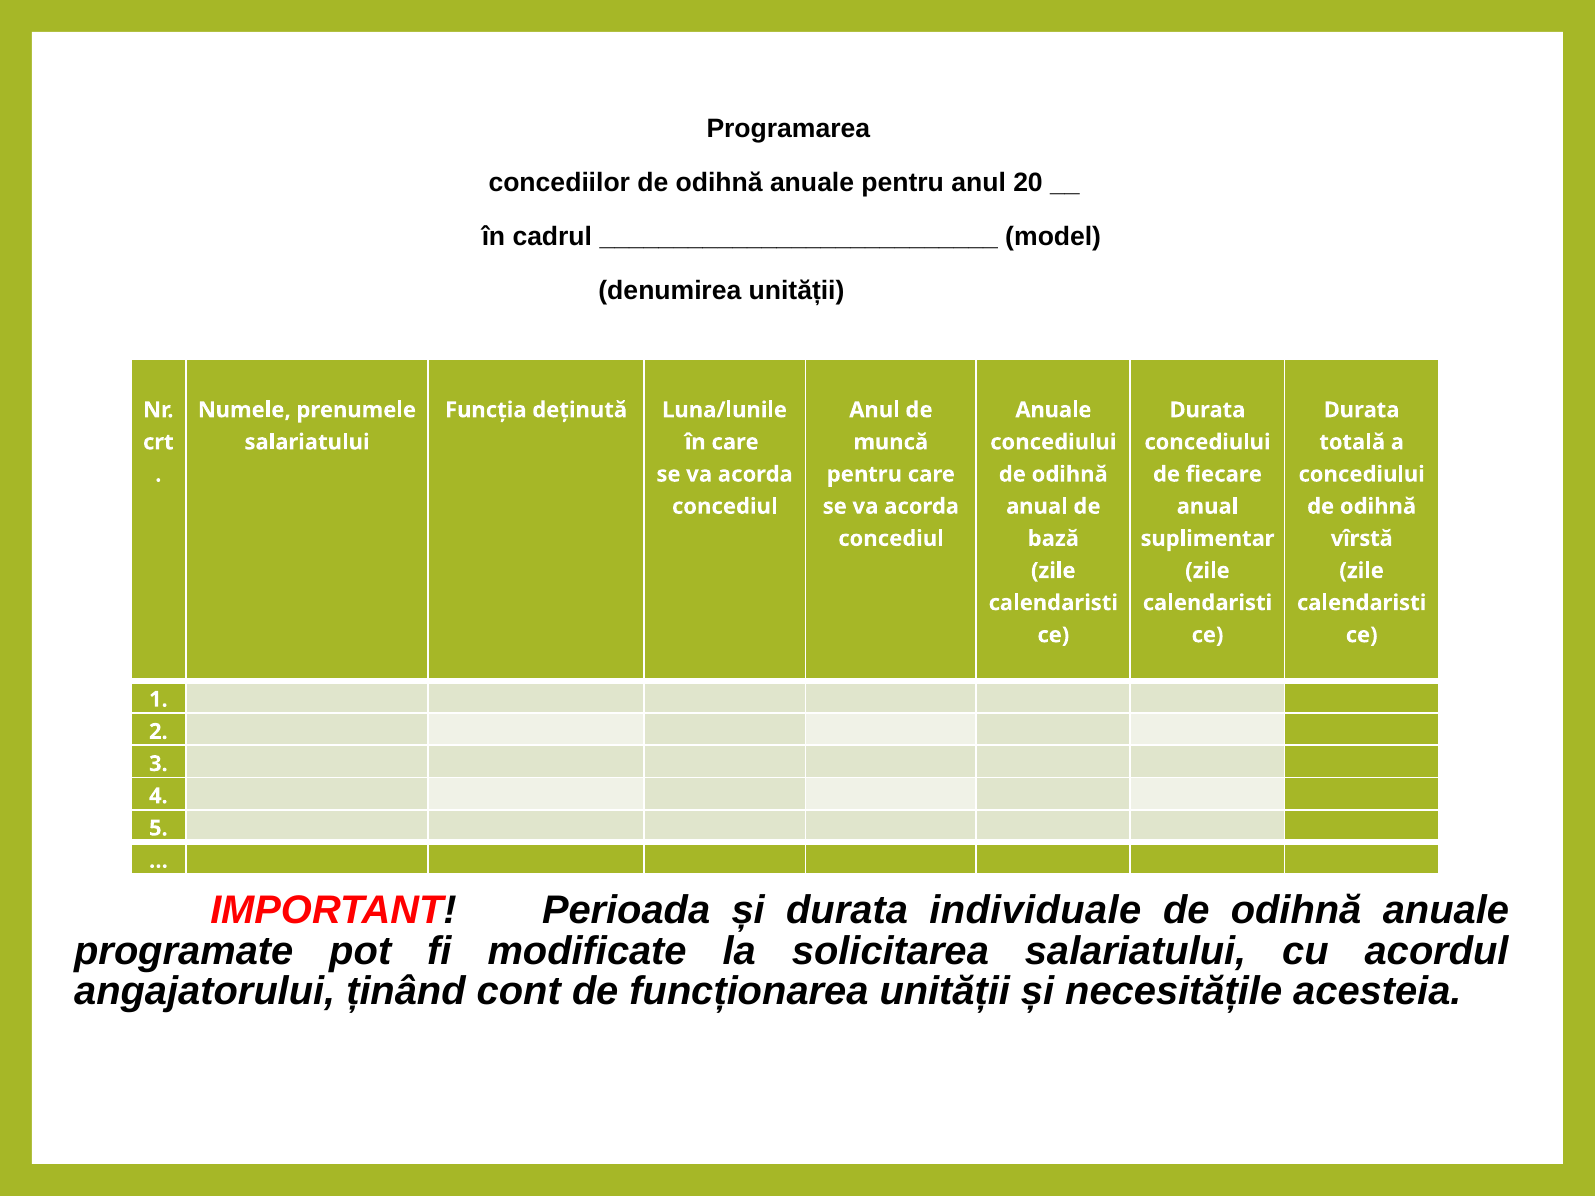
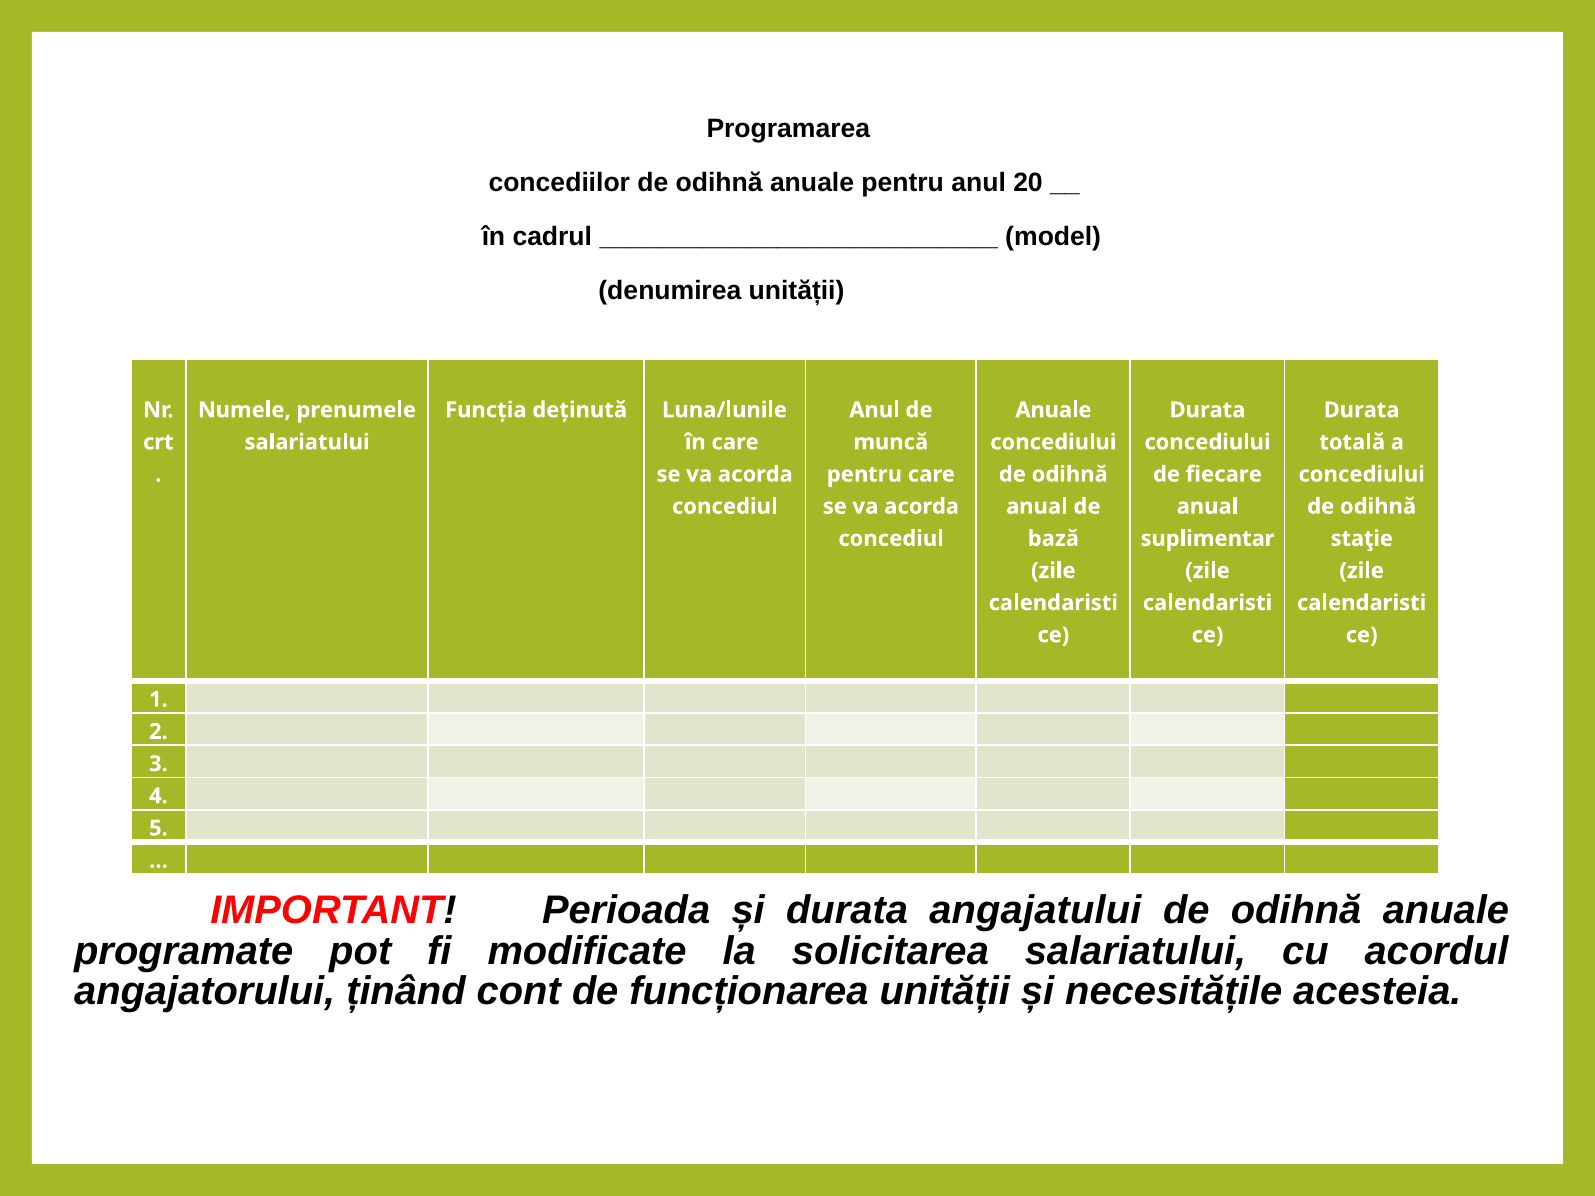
vîrstă: vîrstă -> staţie
individuale: individuale -> angajatului
